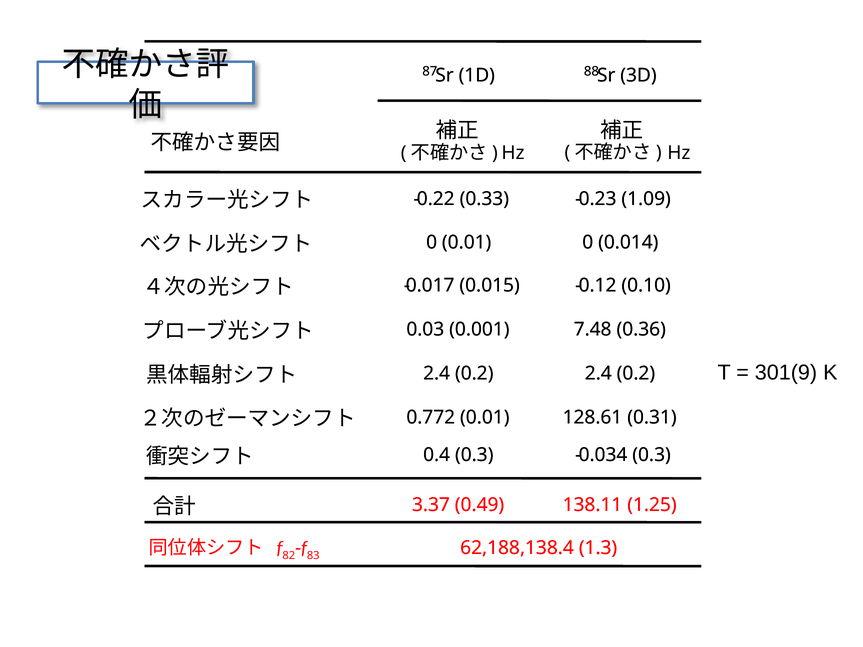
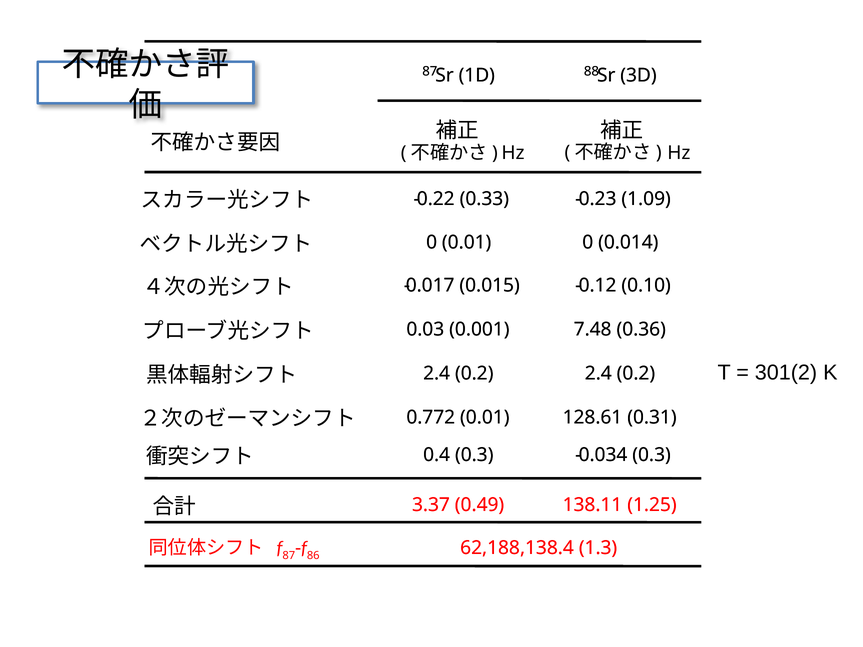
301(9: 301(9 -> 301(2
82: 82 -> 87
83: 83 -> 86
